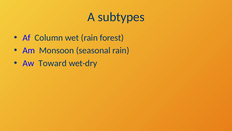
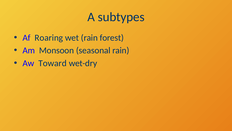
Column: Column -> Roaring
